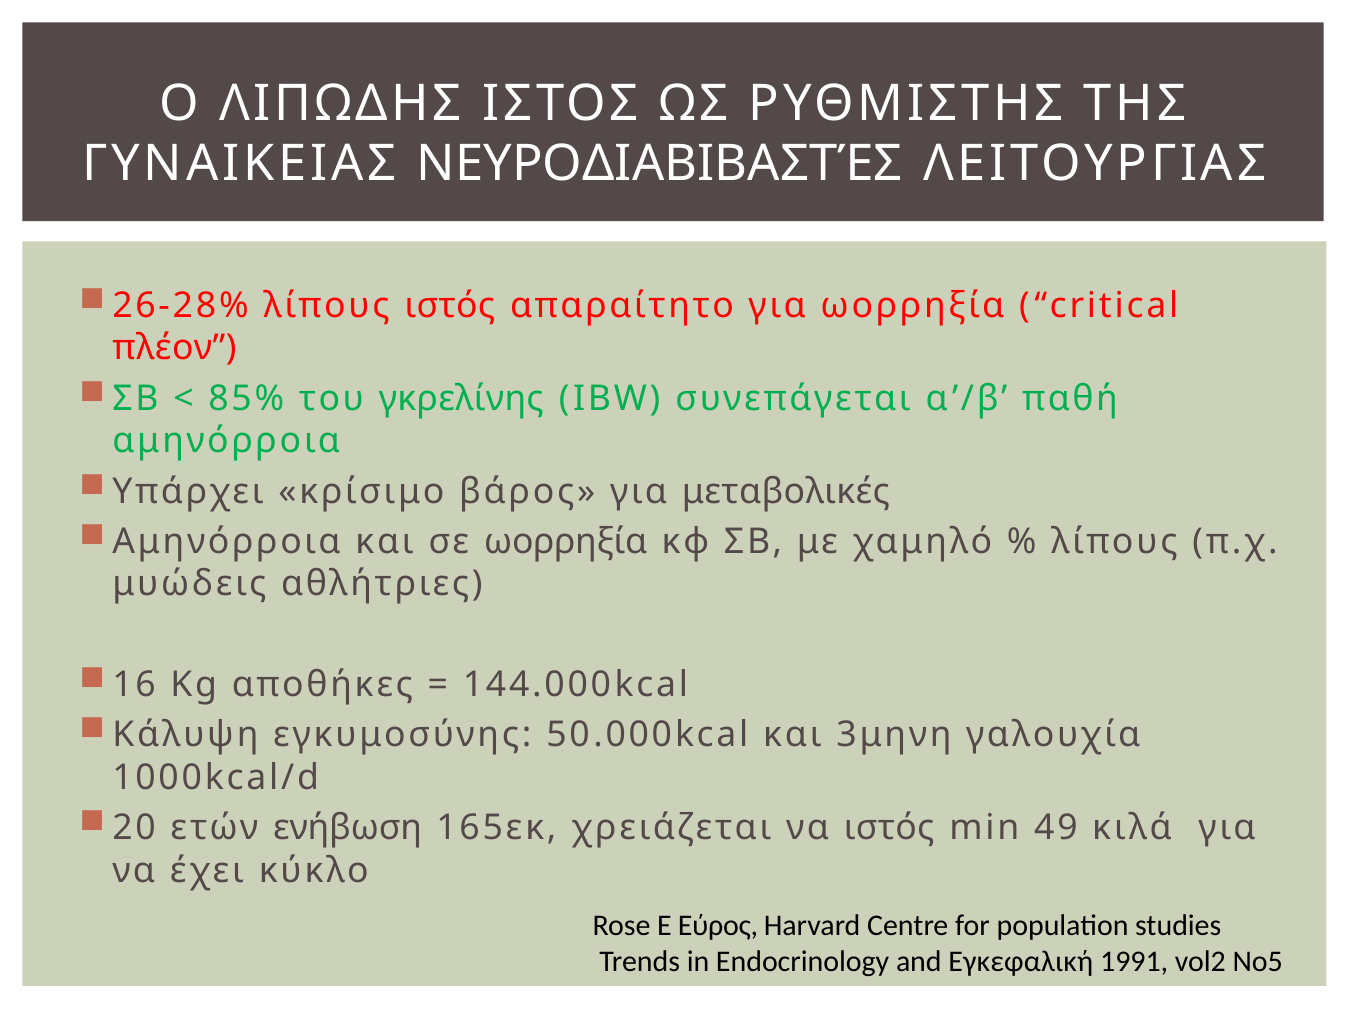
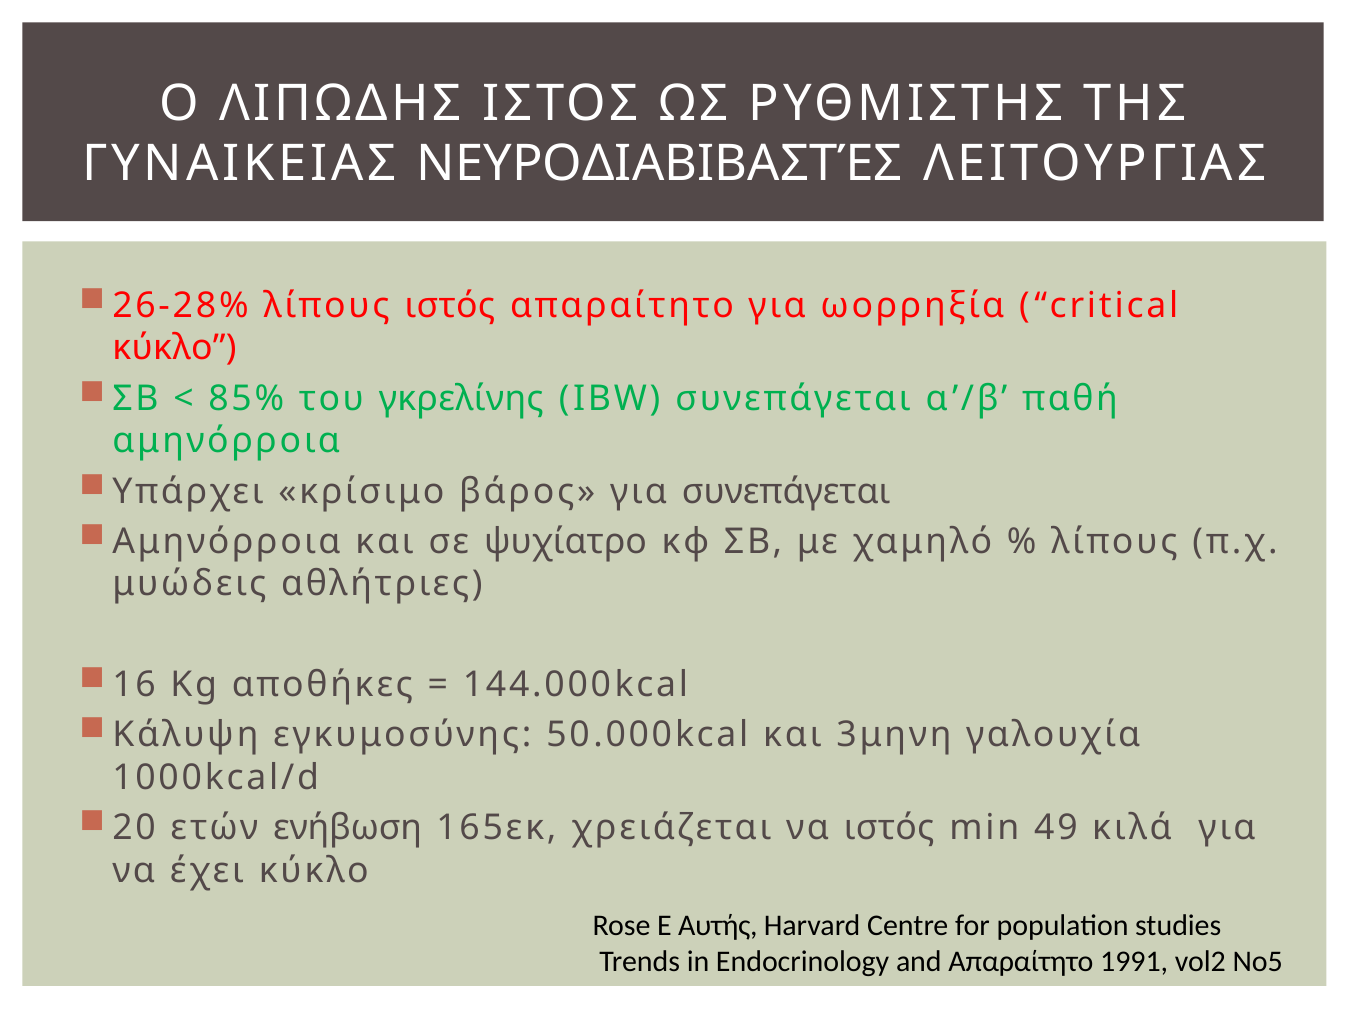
πλέον at (174, 348): πλέον -> κύκλο
για μεταβολικές: μεταβολικές -> συνεπάγεται
σε ωορρηξία: ωορρηξία -> ψυχίατρο
Εύρος: Εύρος -> Αυτής
and Εγκεφαλική: Εγκεφαλική -> Απαραίτητο
